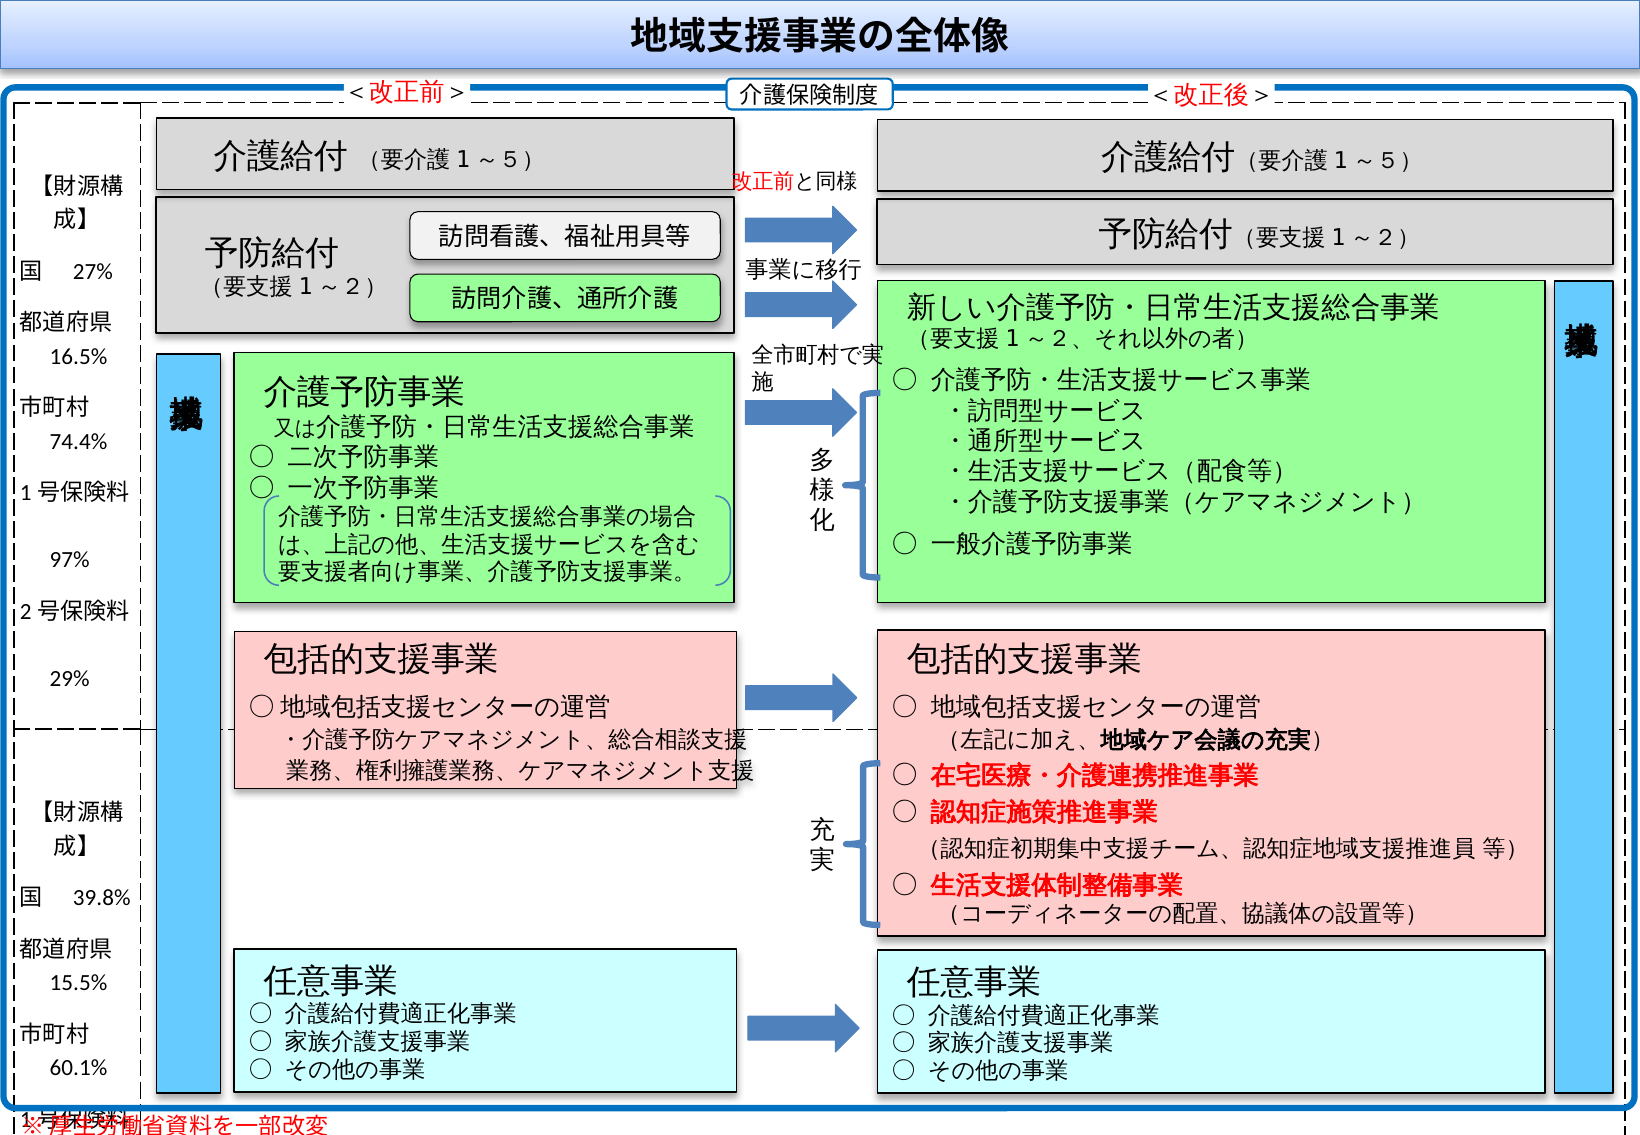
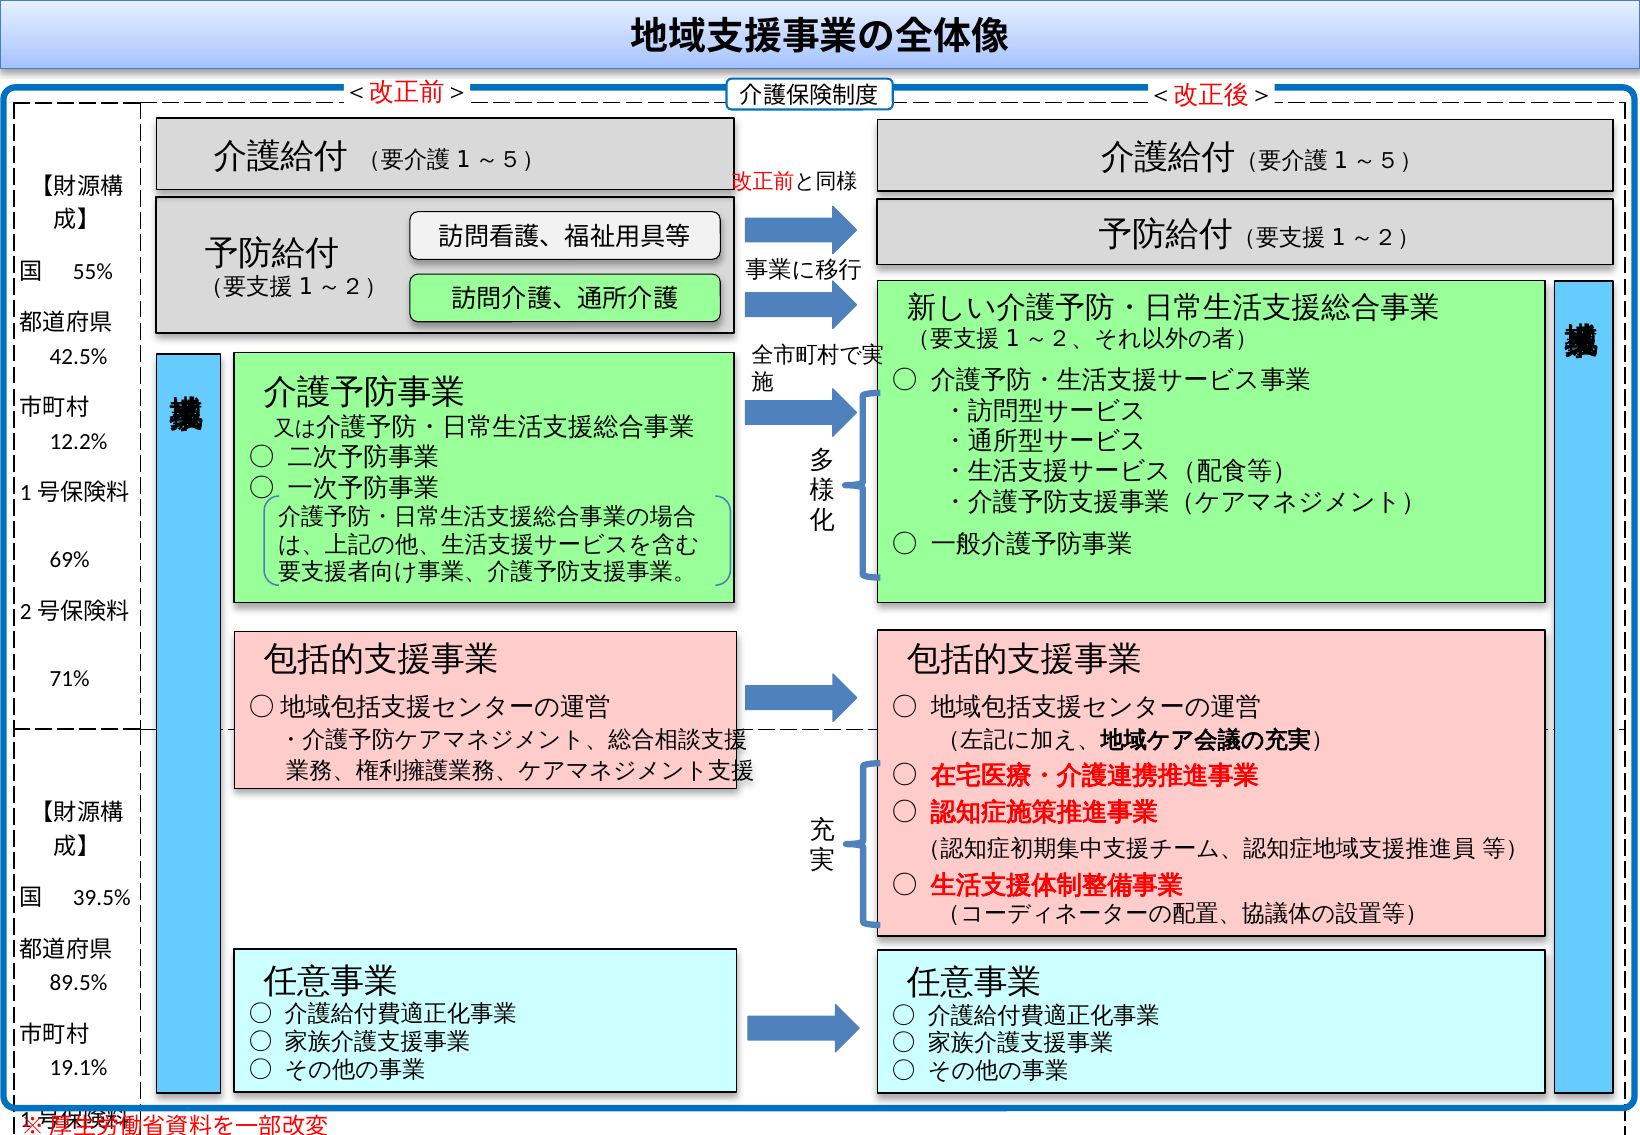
27%: 27% -> 55%
16.5%: 16.5% -> 42.5%
74.4%: 74.4% -> 12.2%
97%: 97% -> 69%
29%: 29% -> 71%
39.8%: 39.8% -> 39.5%
15.5%: 15.5% -> 89.5%
60.1%: 60.1% -> 19.1%
